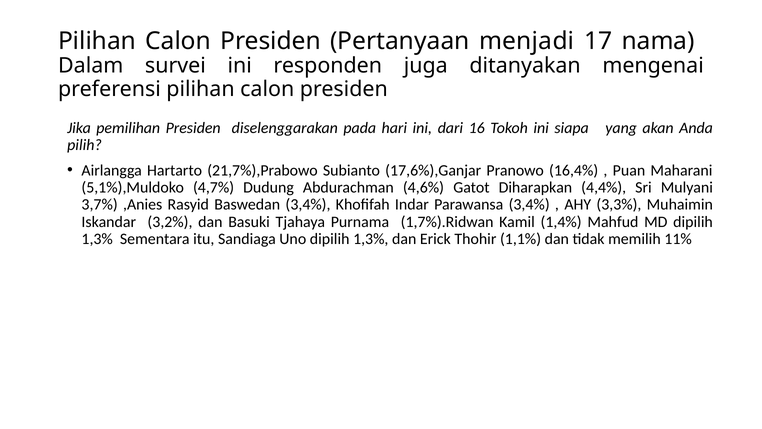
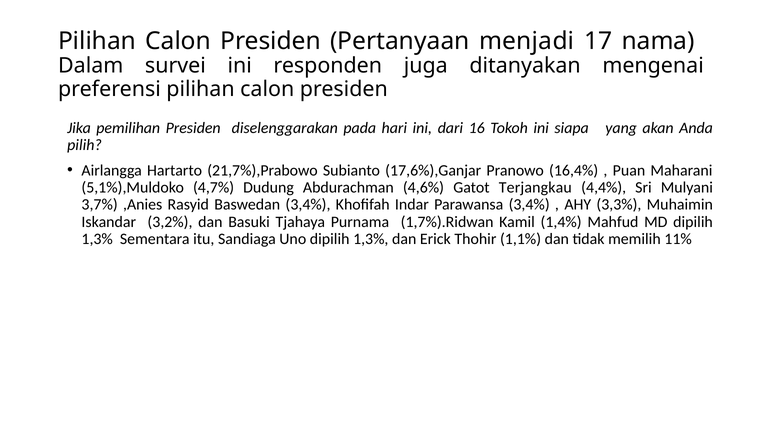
Diharapkan: Diharapkan -> Terjangkau
